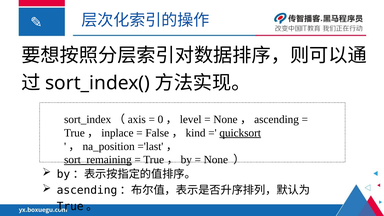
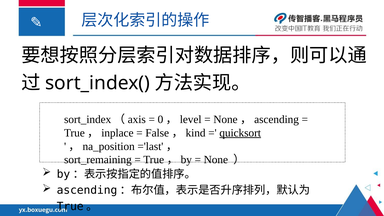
sort_remaining underline: present -> none
